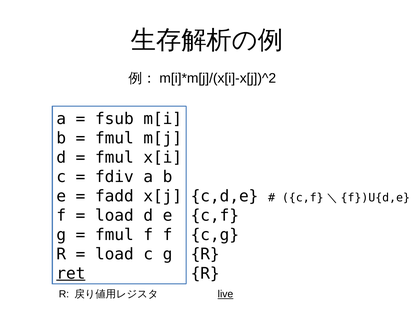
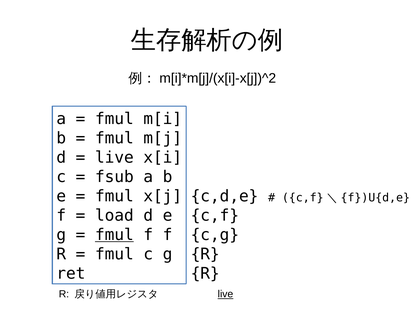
fsub at (114, 119): fsub -> fmul
fmul at (114, 158): fmul -> live
fdiv: fdiv -> fsub
fadd at (114, 196): fadd -> fmul
fmul at (114, 235) underline: none -> present
load at (114, 254): load -> fmul
ret underline: present -> none
